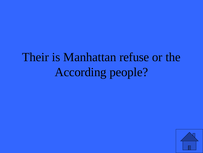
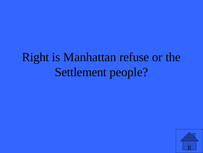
Their: Their -> Right
According: According -> Settlement
